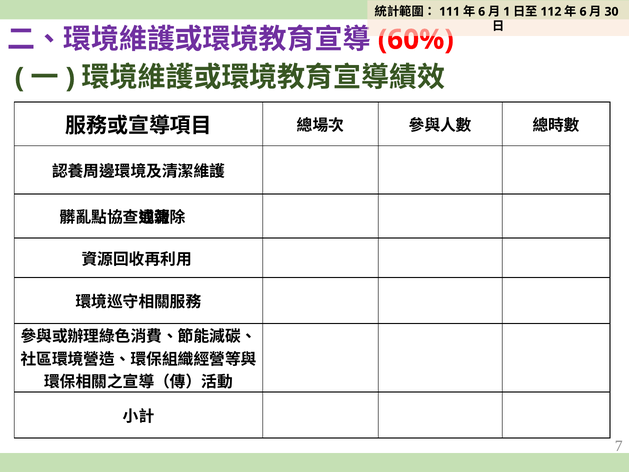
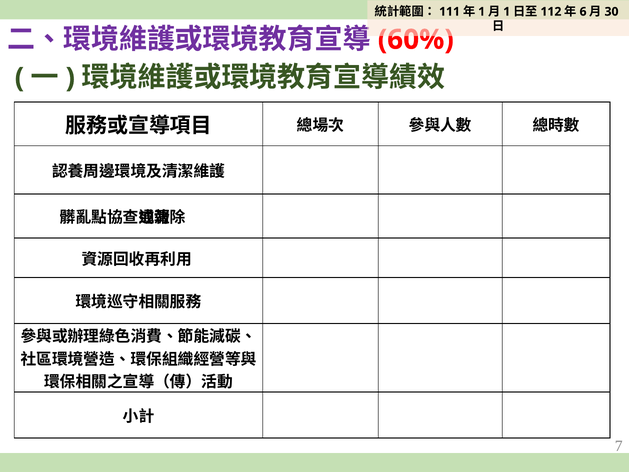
6 at (482, 12): 6 -> 1
